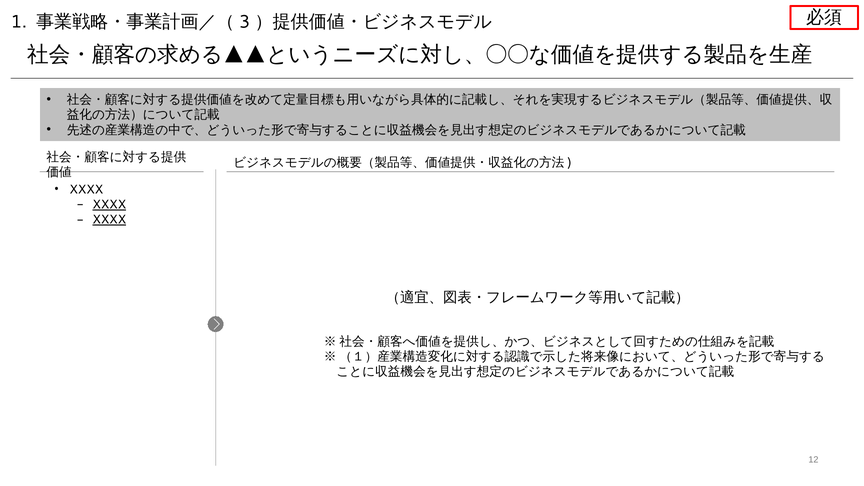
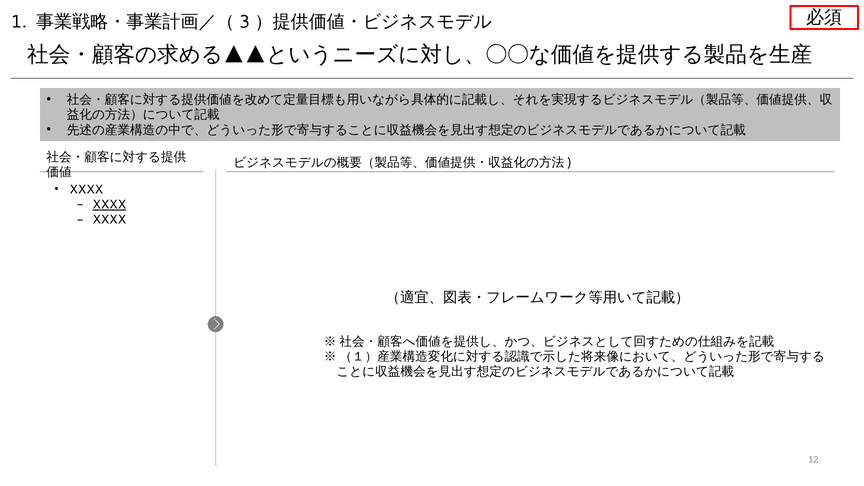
XXXX at (109, 220) underline: present -> none
